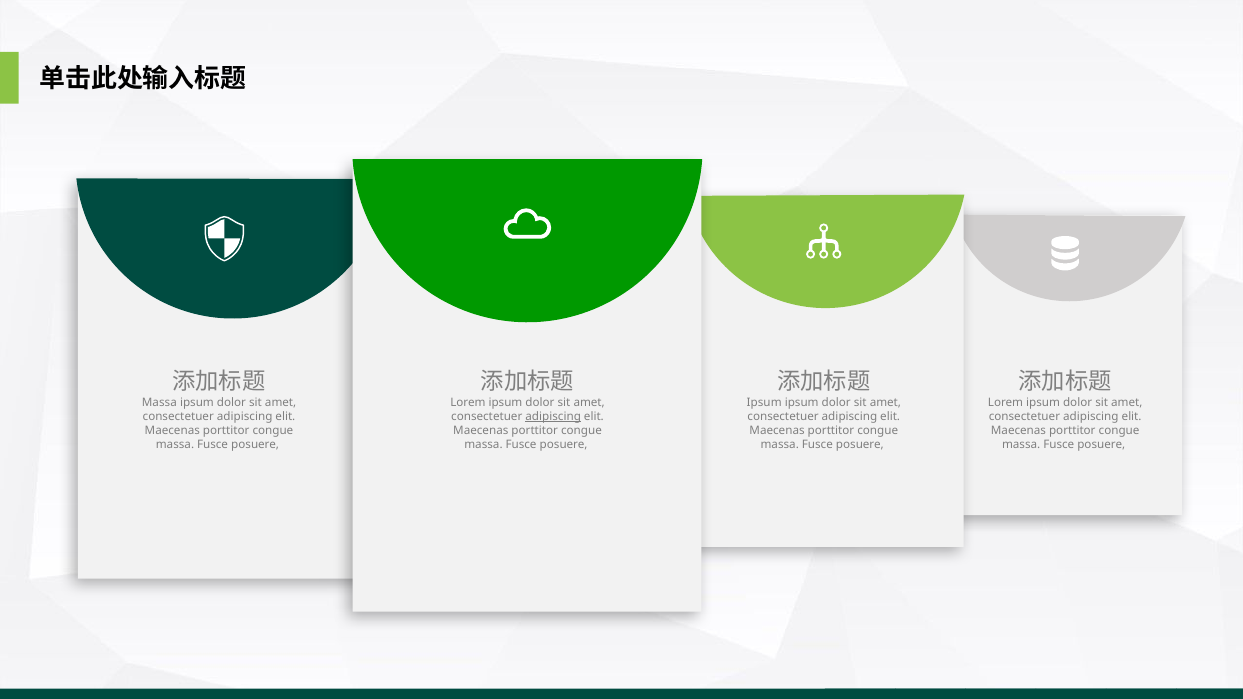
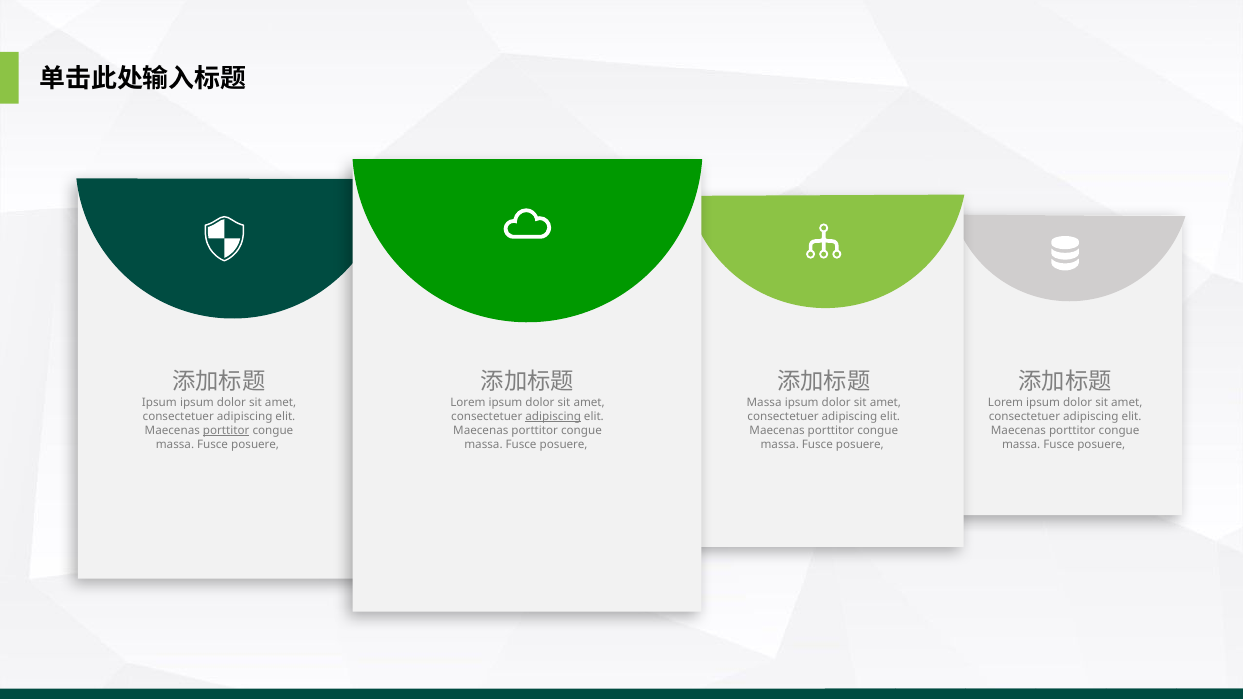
Massa at (159, 402): Massa -> Ipsum
Ipsum at (764, 402): Ipsum -> Massa
porttitor at (226, 430) underline: none -> present
